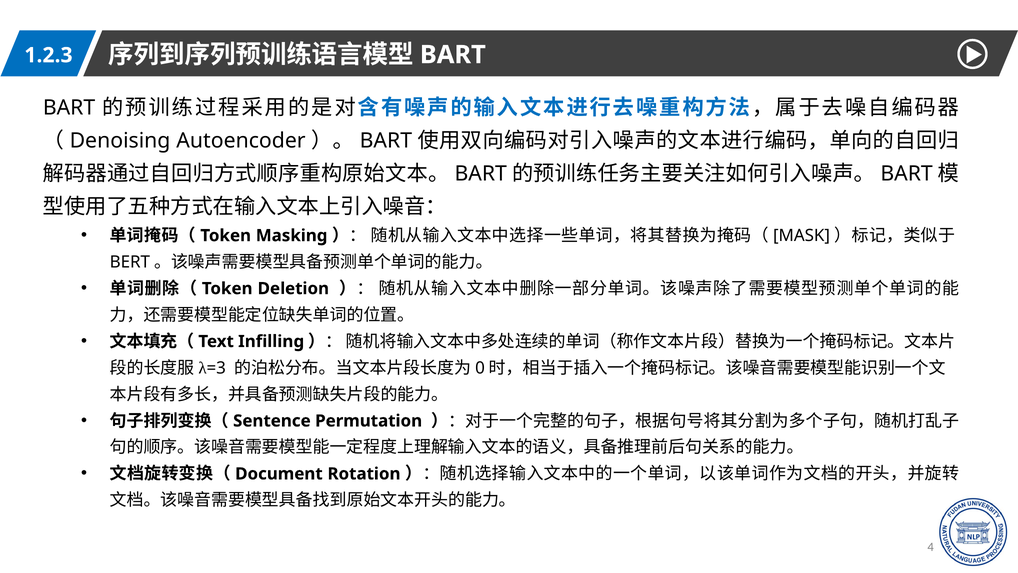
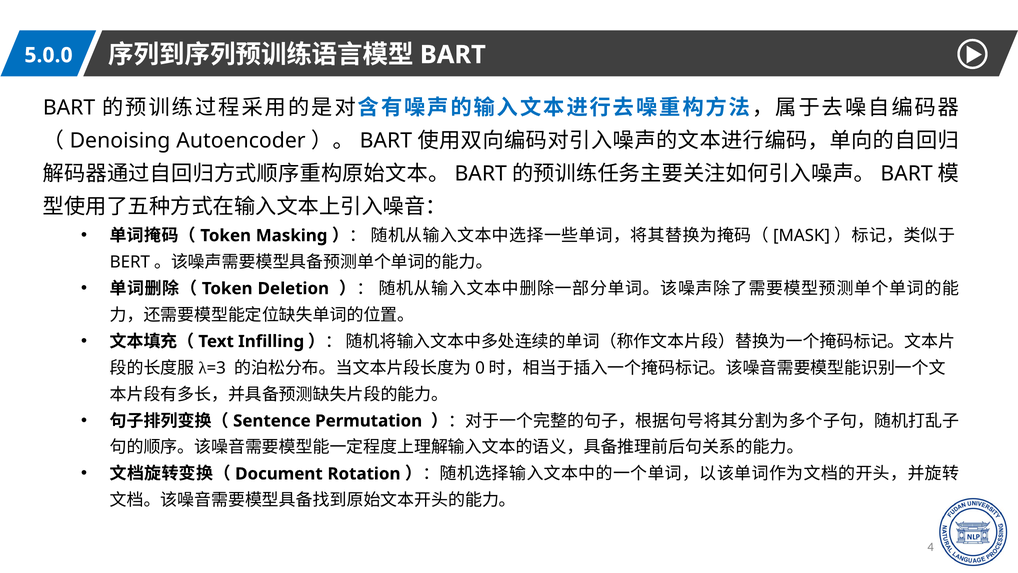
1.2.3: 1.2.3 -> 5.0.0
